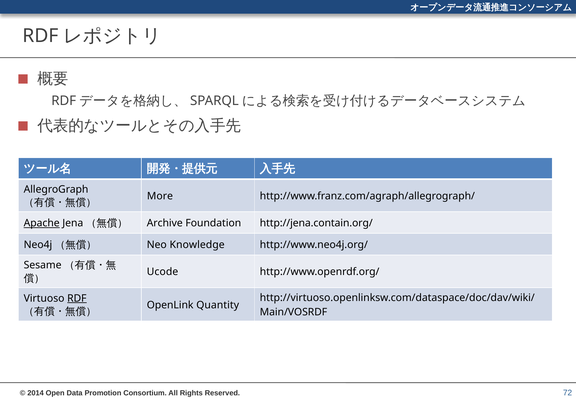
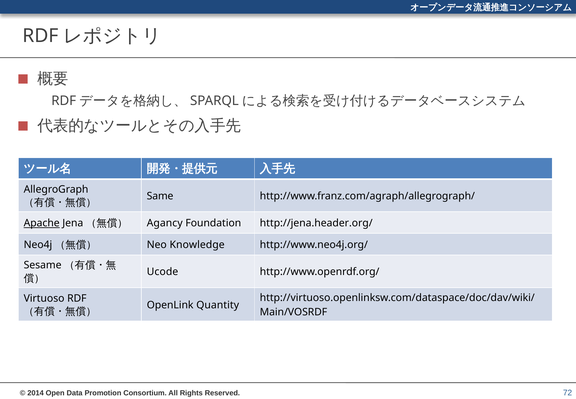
More: More -> Same
Archive: Archive -> Agancy
http://jena.contain.org/: http://jena.contain.org/ -> http://jena.header.org/
RDF at (77, 298) underline: present -> none
